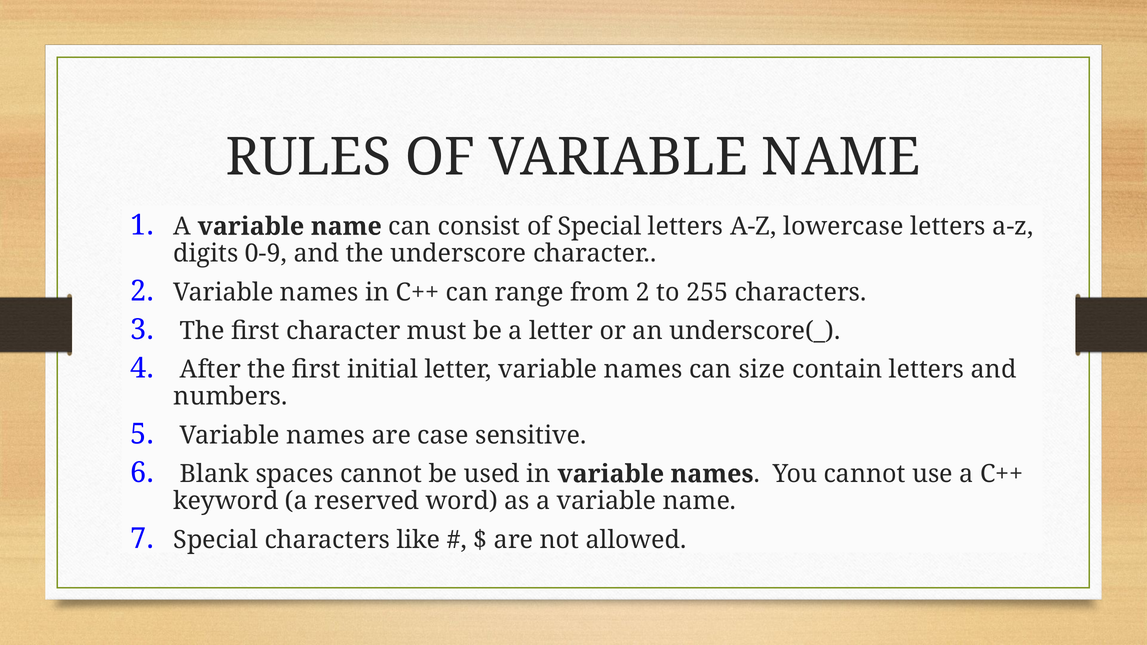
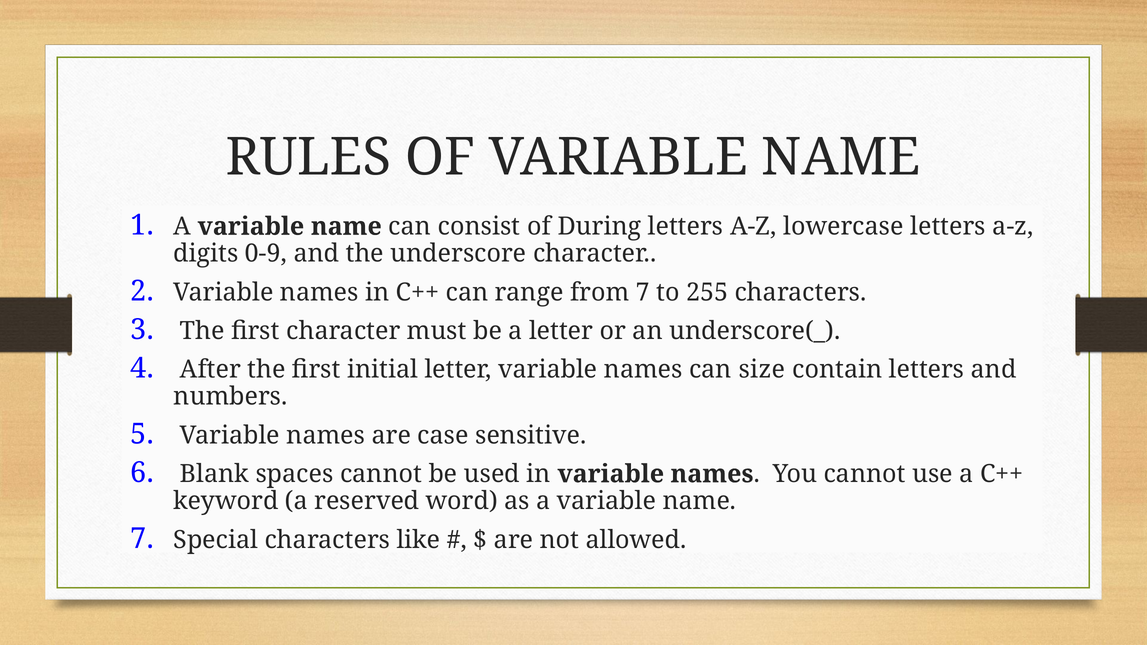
of Special: Special -> During
from 2: 2 -> 7
